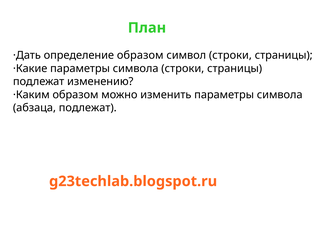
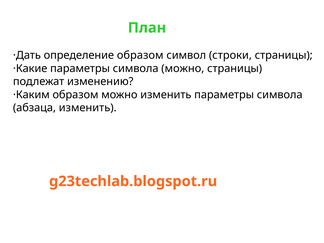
символа строки: строки -> можно
абзаца подлежат: подлежат -> изменить
